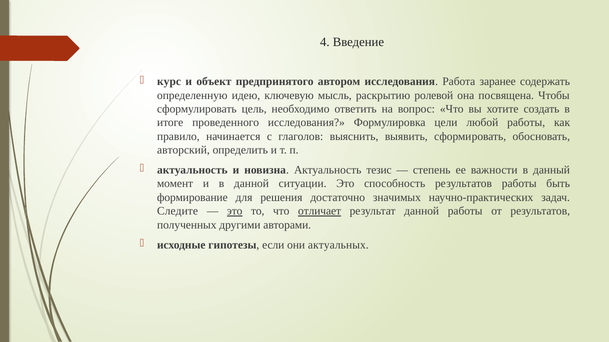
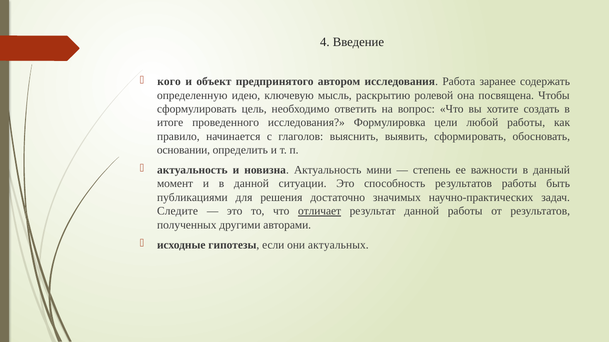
курс: курс -> кого
авторский: авторский -> основании
тезис: тезис -> мини
формирование: формирование -> публикациями
это at (235, 211) underline: present -> none
